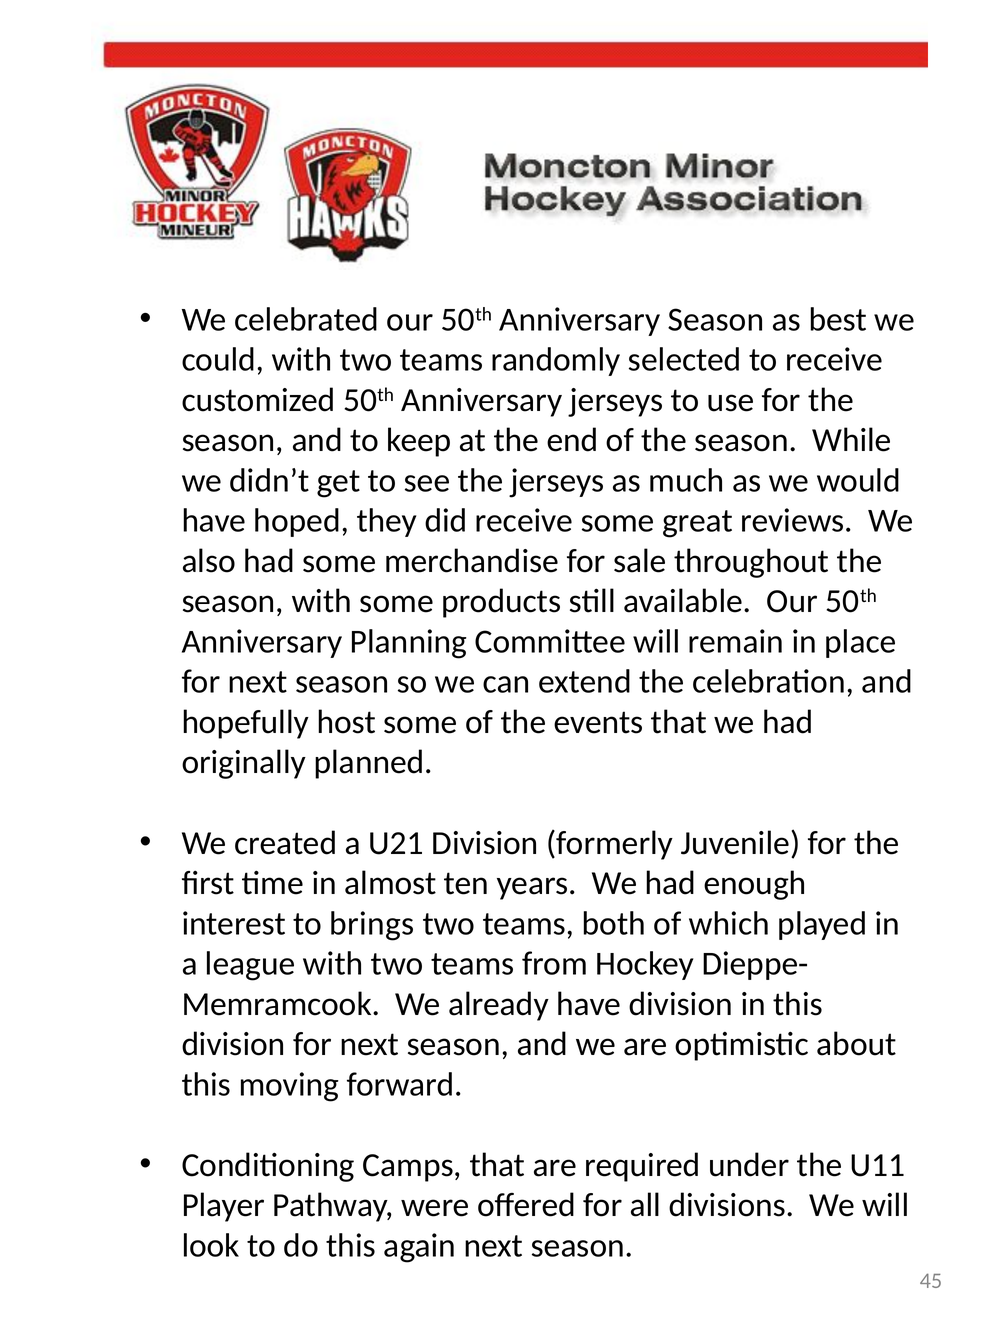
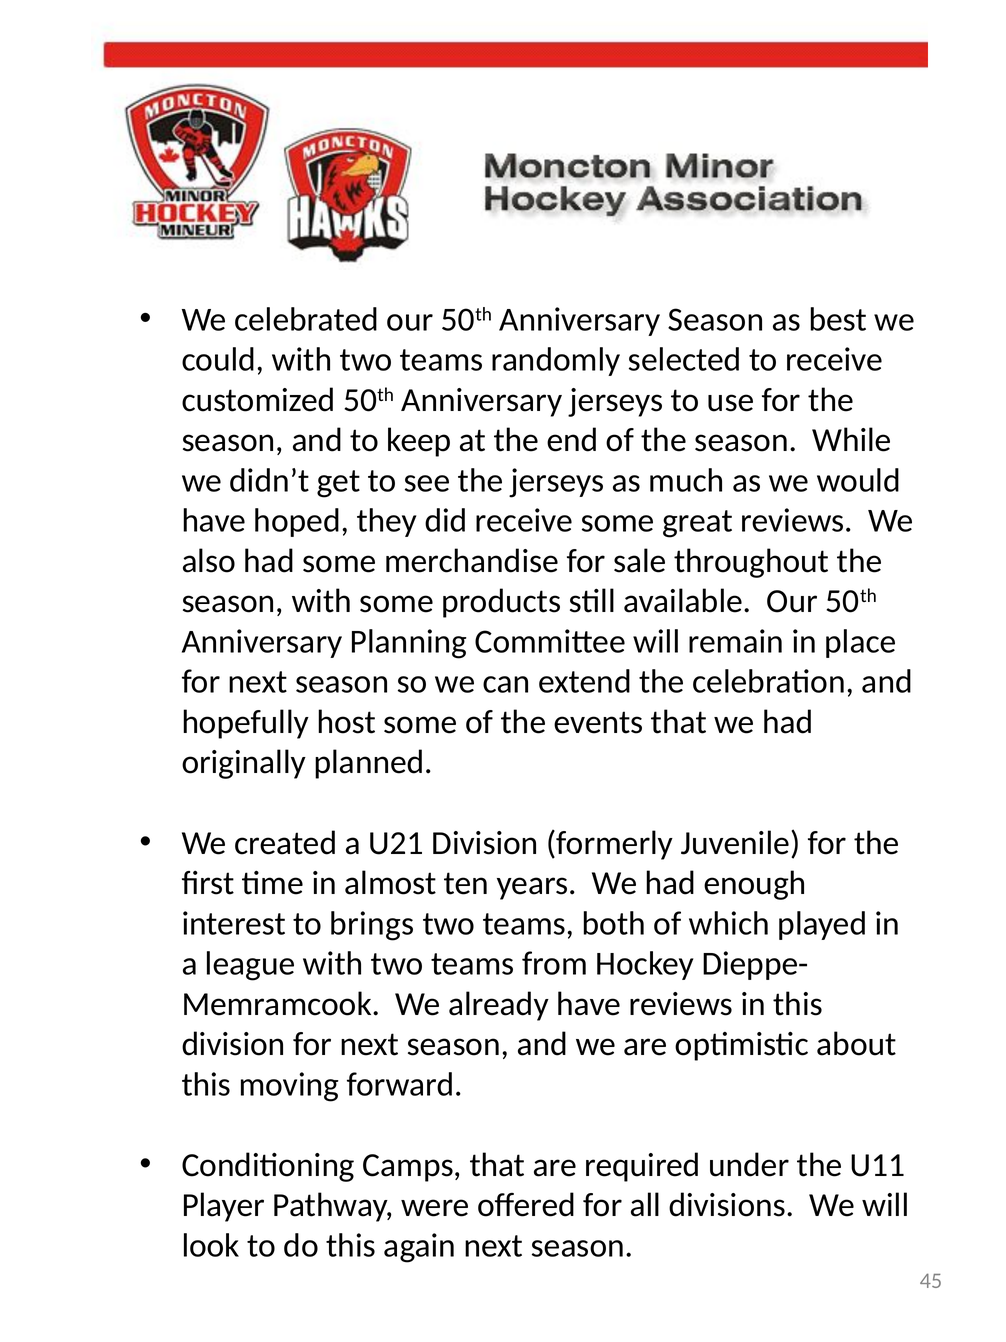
have division: division -> reviews
